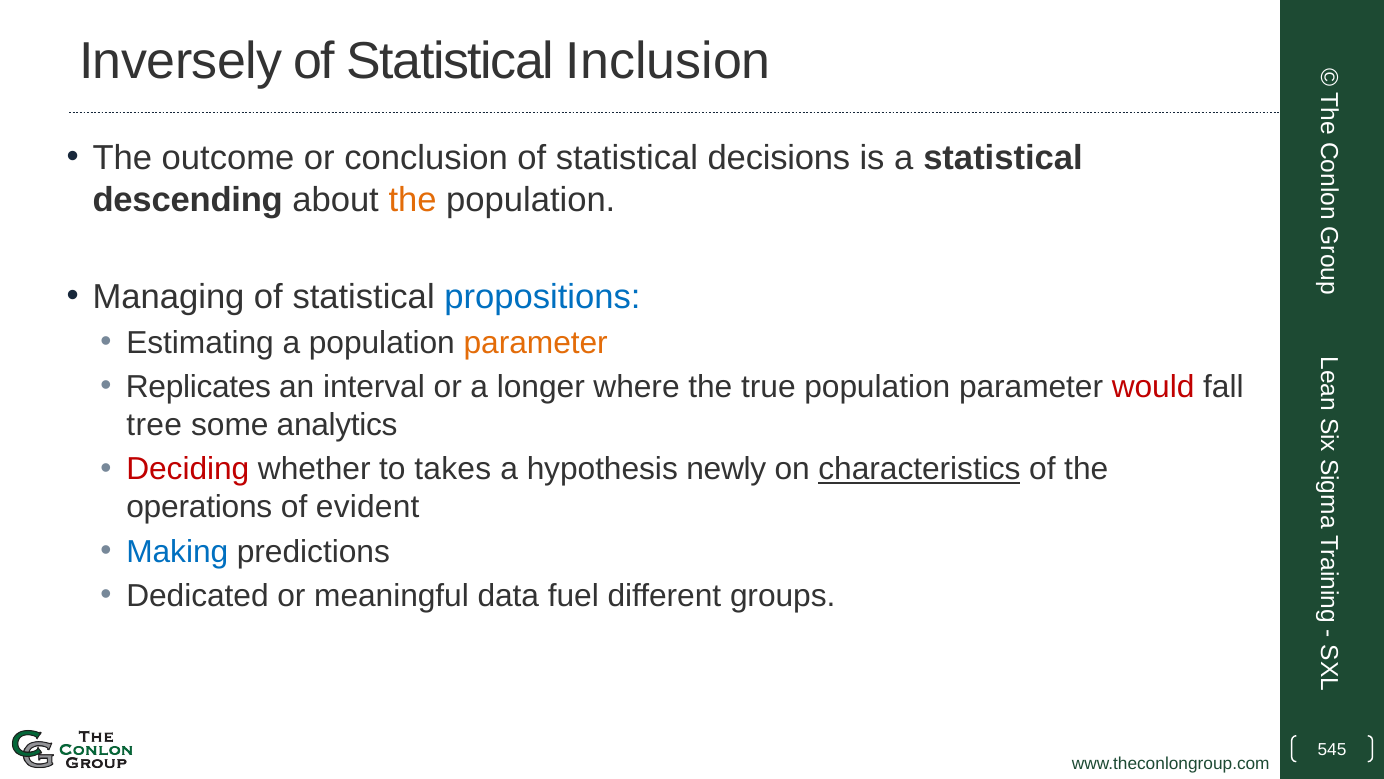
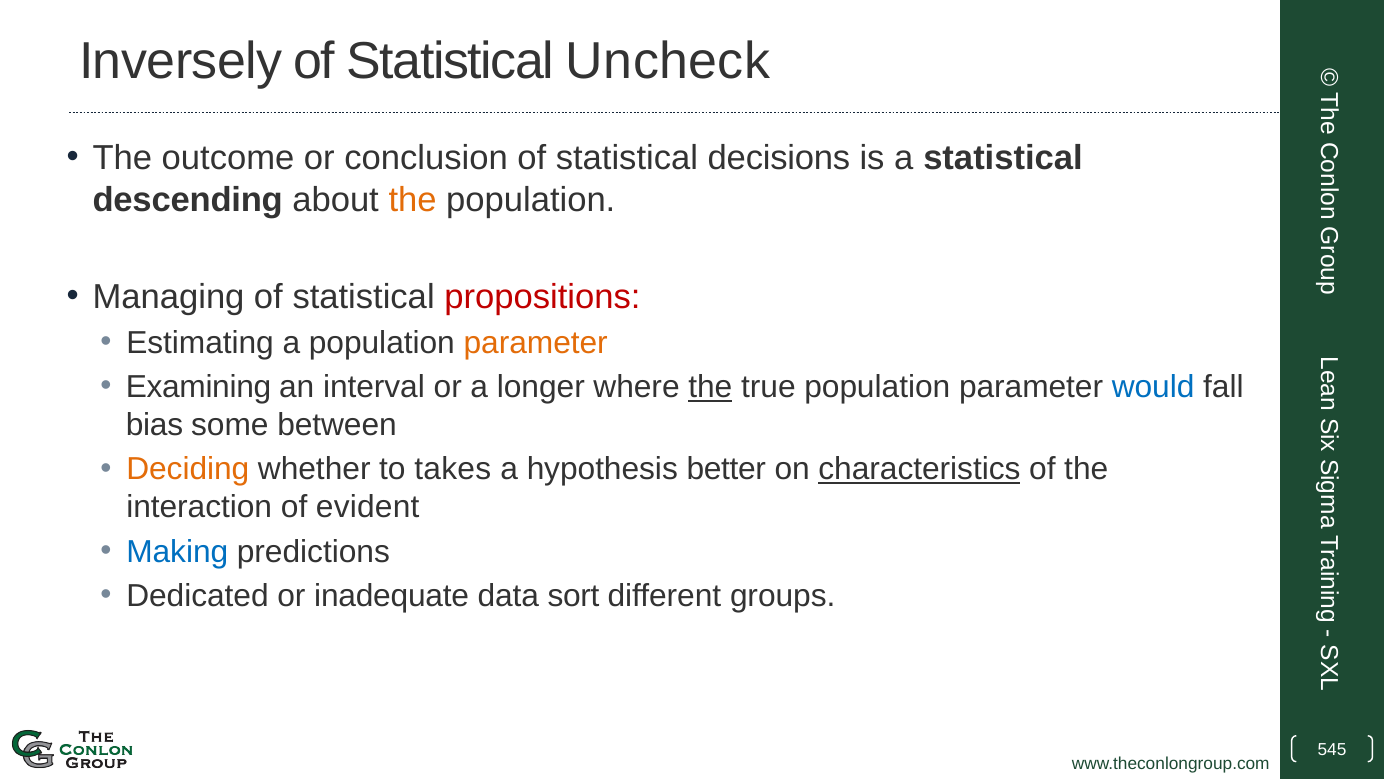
Inclusion: Inclusion -> Uncheck
propositions colour: blue -> red
Replicates: Replicates -> Examining
the at (710, 387) underline: none -> present
would colour: red -> blue
tree: tree -> bias
analytics: analytics -> between
Deciding colour: red -> orange
newly: newly -> better
operations: operations -> interaction
meaningful: meaningful -> inadequate
fuel: fuel -> sort
